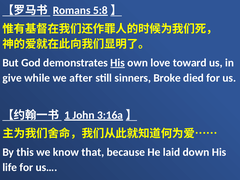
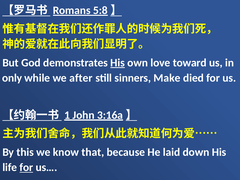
give: give -> only
Broke: Broke -> Make
for at (26, 167) underline: none -> present
